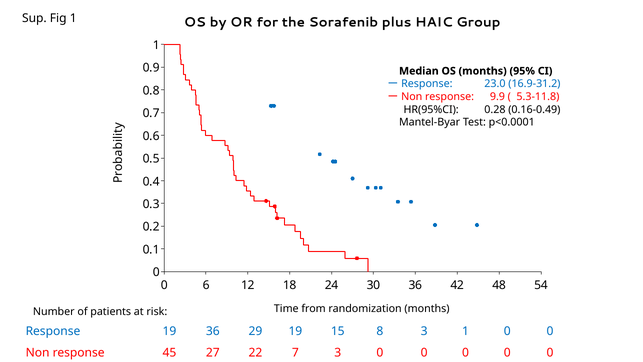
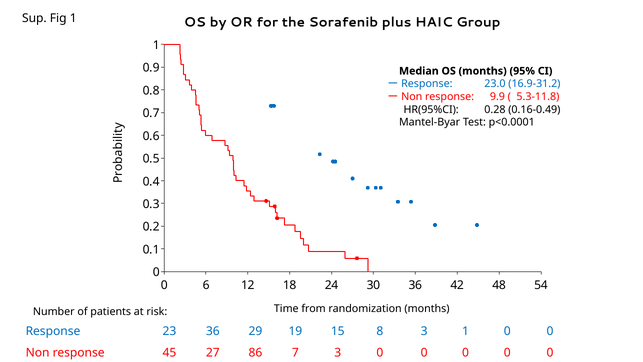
Response 19: 19 -> 23
22: 22 -> 86
